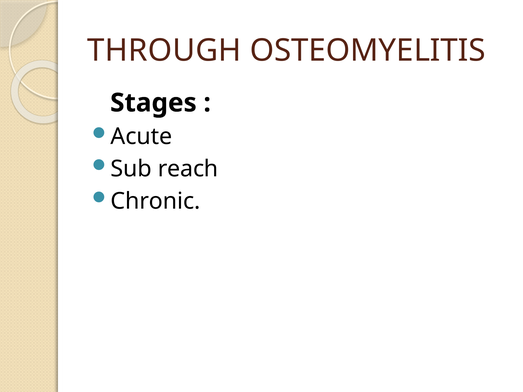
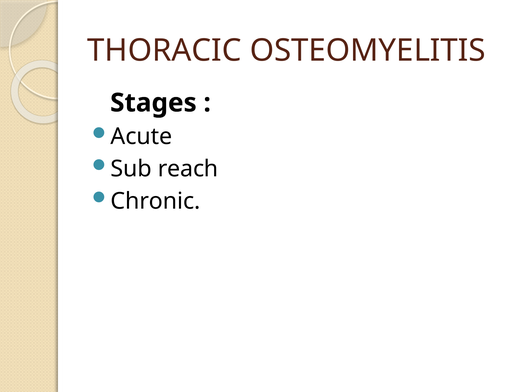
THROUGH: THROUGH -> THORACIC
